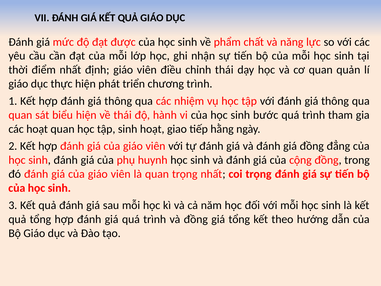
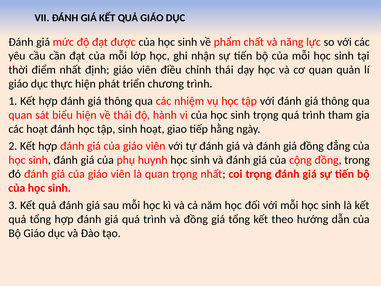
sinh bước: bước -> trọng
hoạt quan: quan -> đánh
